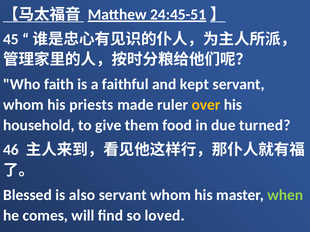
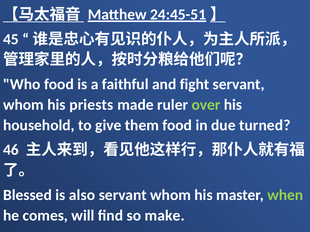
Who faith: faith -> food
kept: kept -> fight
over colour: yellow -> light green
loved: loved -> make
